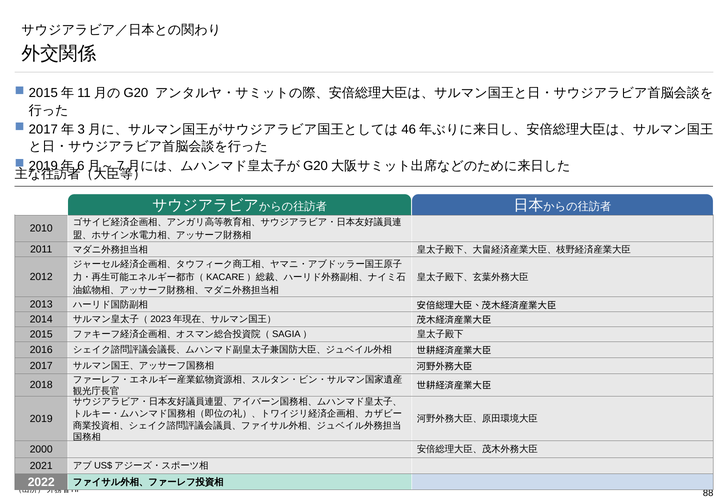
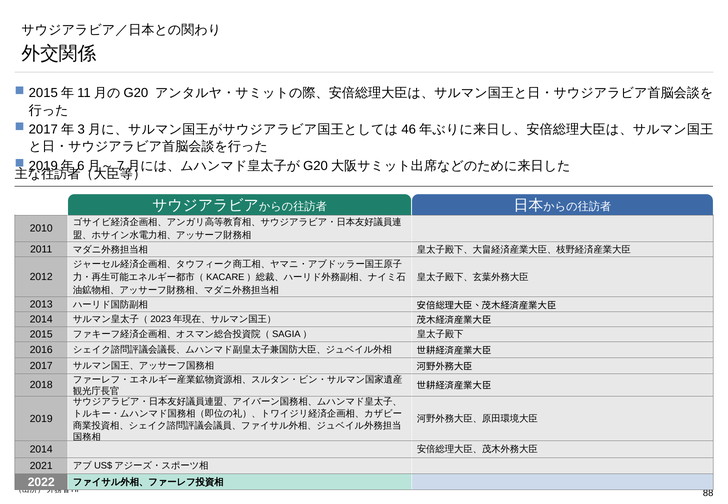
2000 at (41, 450): 2000 -> 2014
